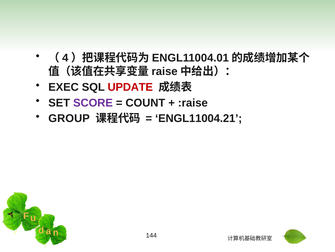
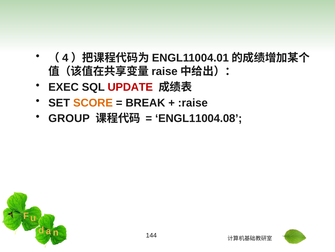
SCORE colour: purple -> orange
COUNT: COUNT -> BREAK
ENGL11004.21: ENGL11004.21 -> ENGL11004.08
